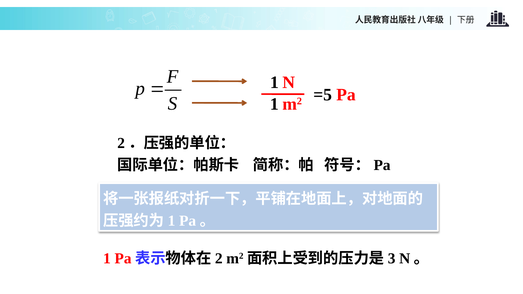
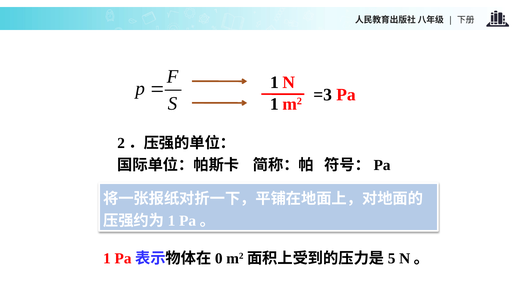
=5: =5 -> =3
2 at (219, 258): 2 -> 0
3: 3 -> 5
